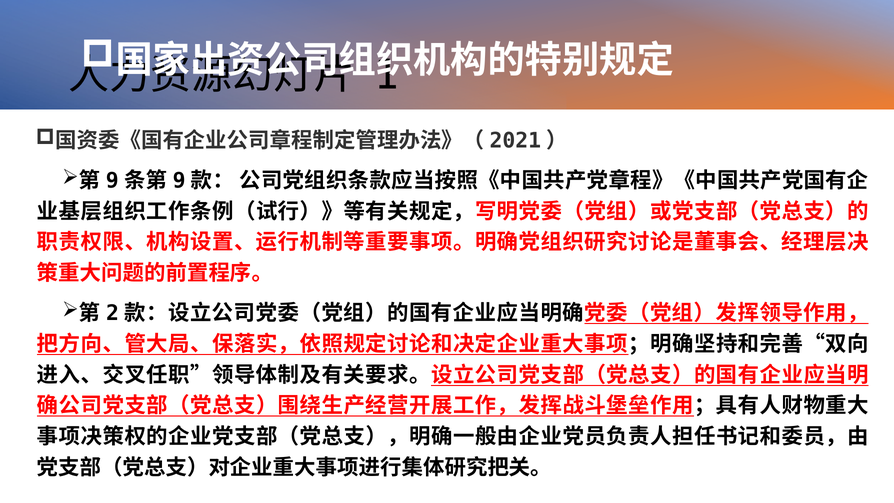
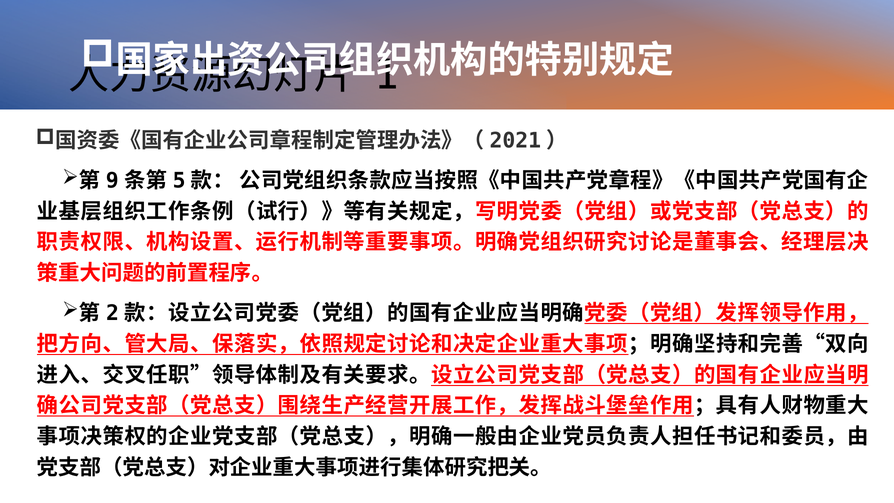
9 at (179, 181): 9 -> 5
